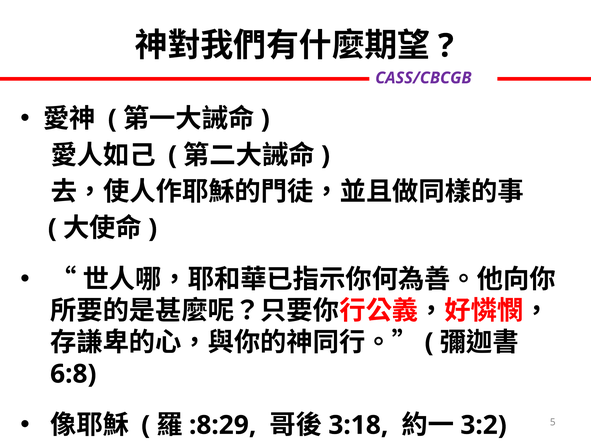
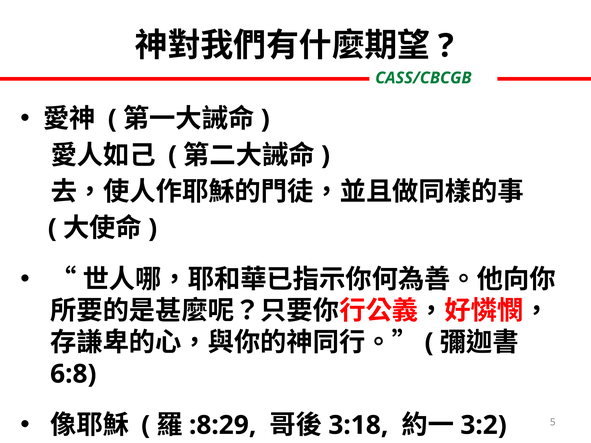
CASS/CBCGB colour: purple -> green
